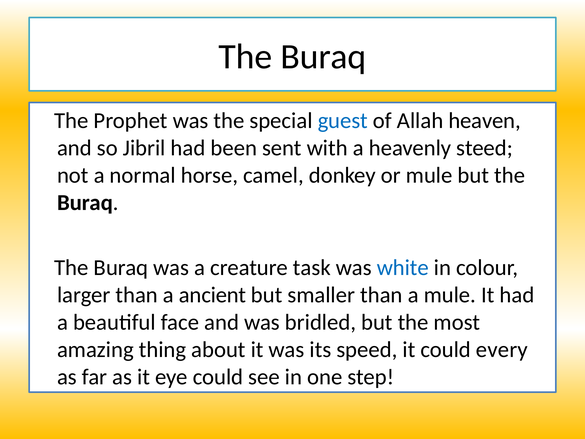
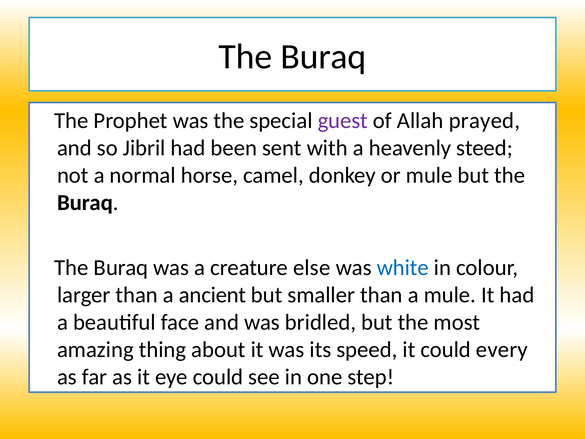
guest colour: blue -> purple
heaven: heaven -> prayed
task: task -> else
